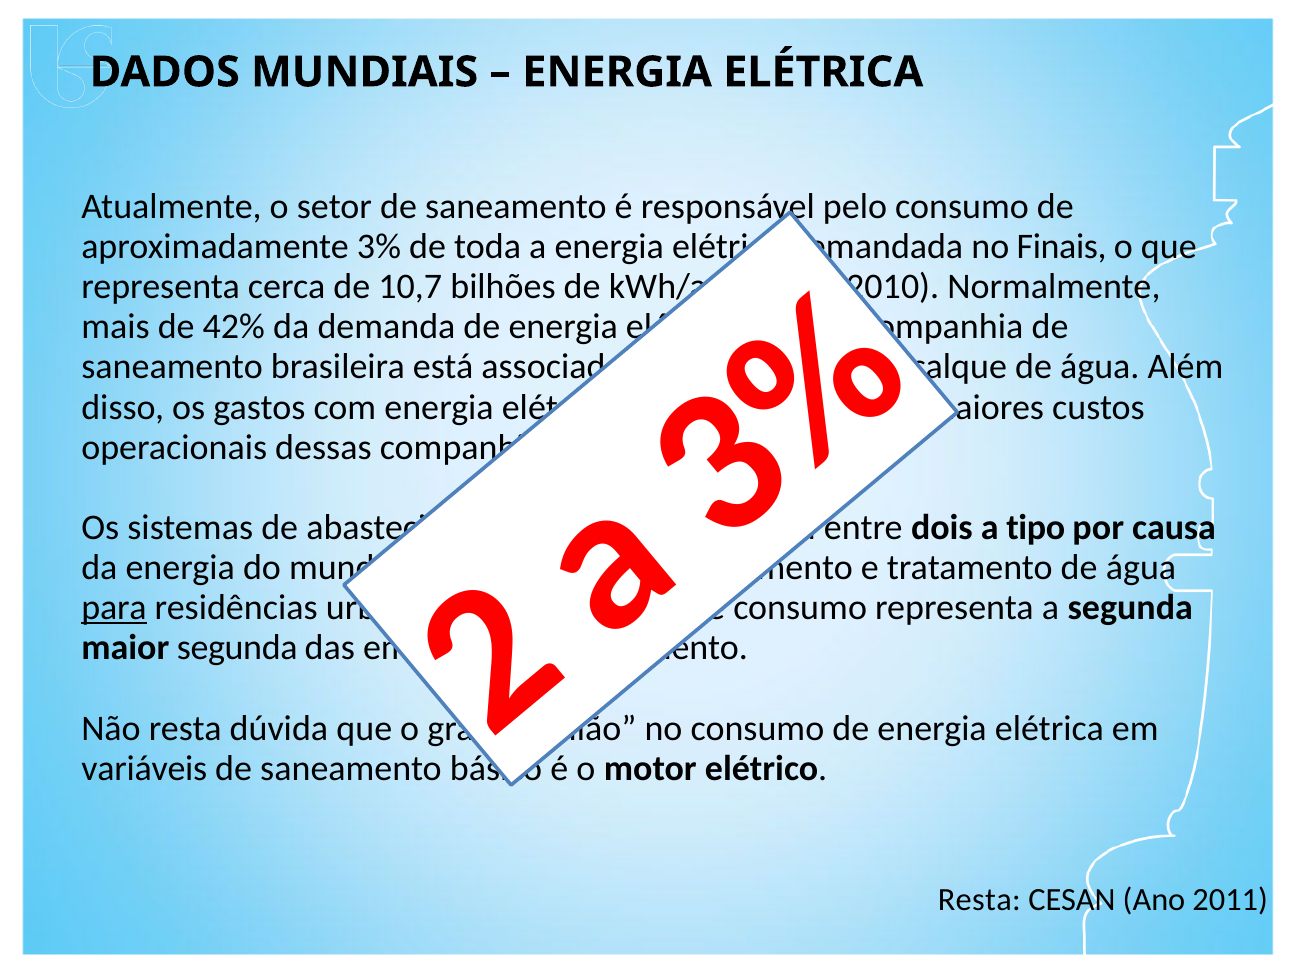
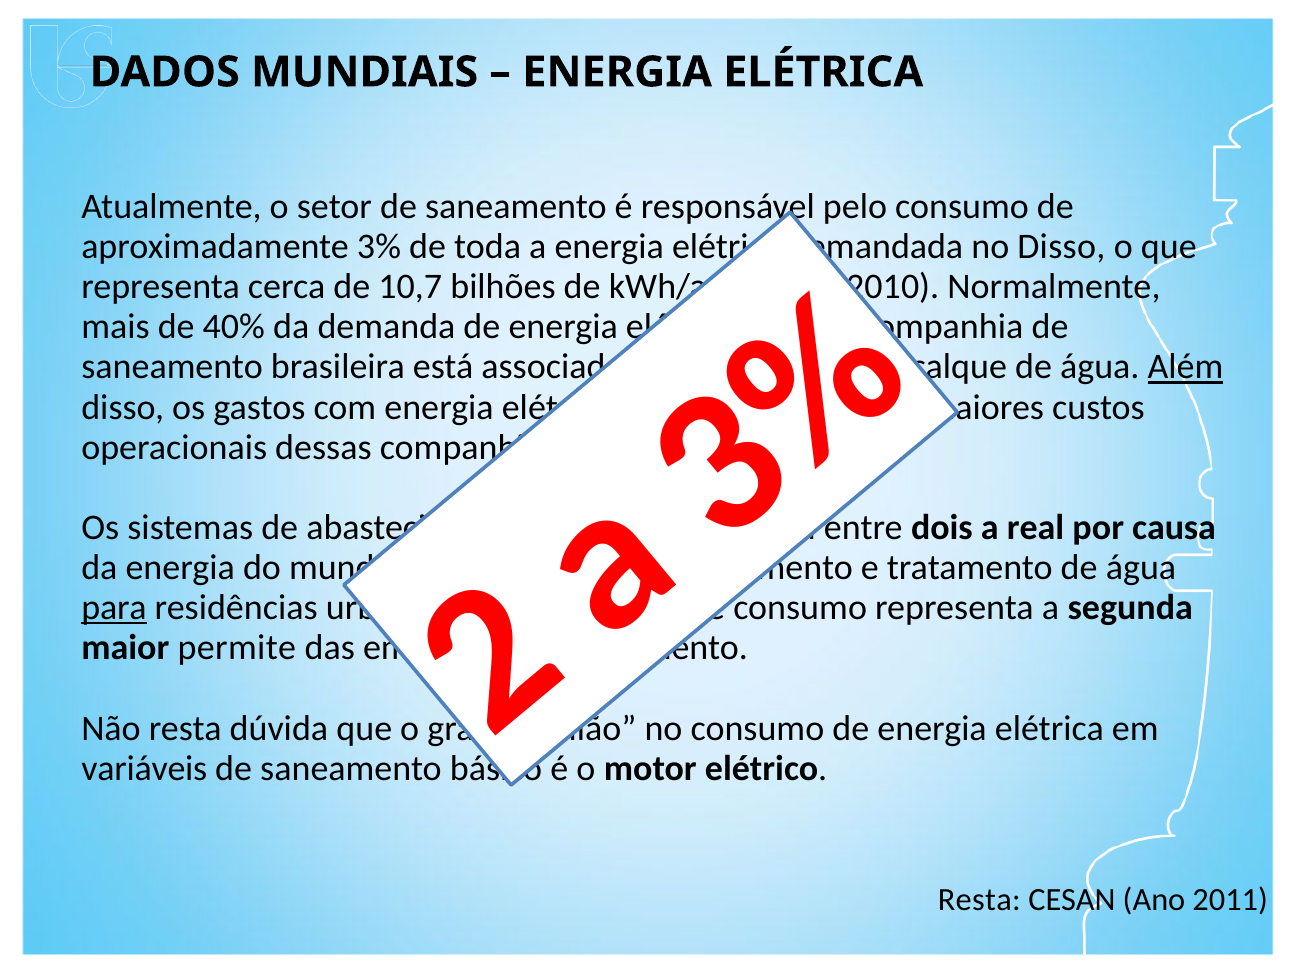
no Finais: Finais -> Disso
42%: 42% -> 40%
Além underline: none -> present
tipo: tipo -> real
maior segunda: segunda -> permite
